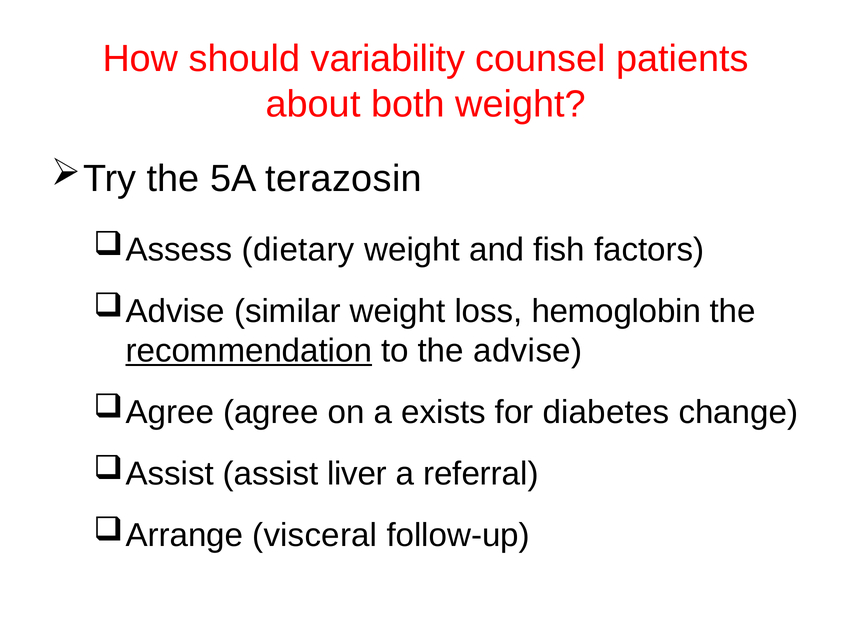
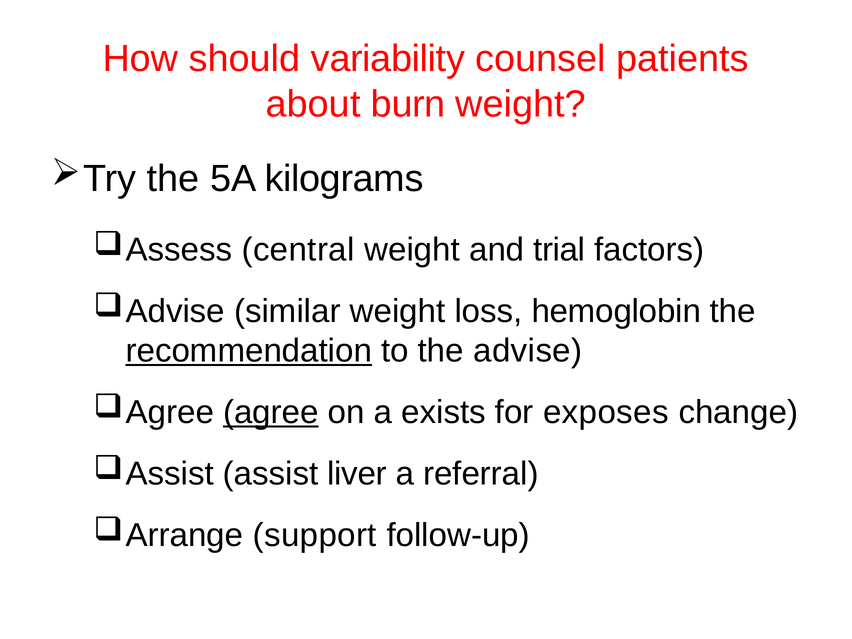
both: both -> burn
terazosin: terazosin -> kilograms
dietary: dietary -> central
fish: fish -> trial
agree underline: none -> present
diabetes: diabetes -> exposes
visceral: visceral -> support
